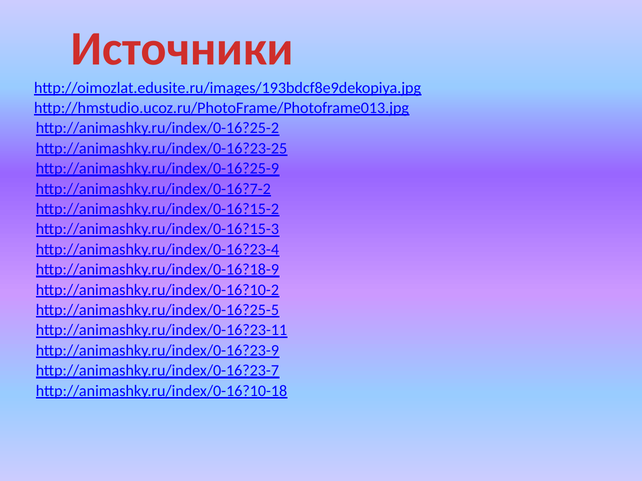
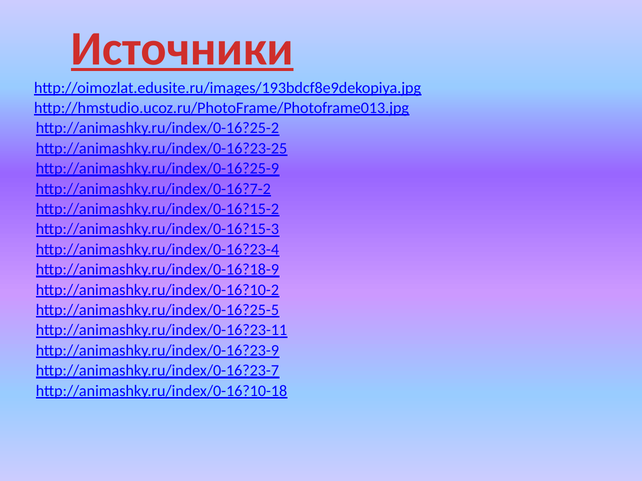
Источники underline: none -> present
